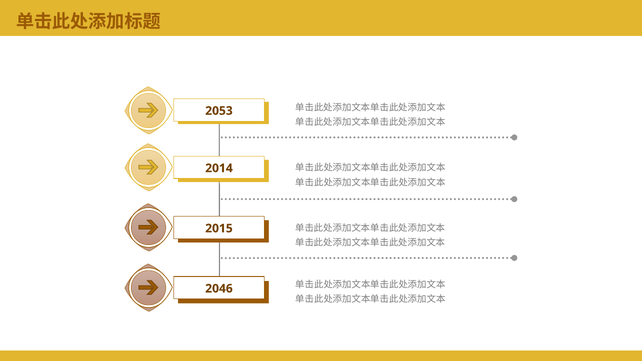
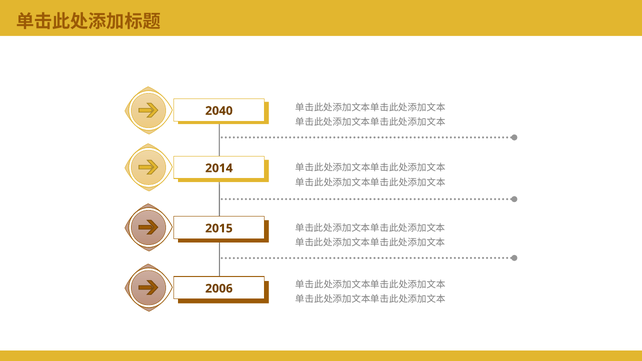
2053: 2053 -> 2040
2046: 2046 -> 2006
